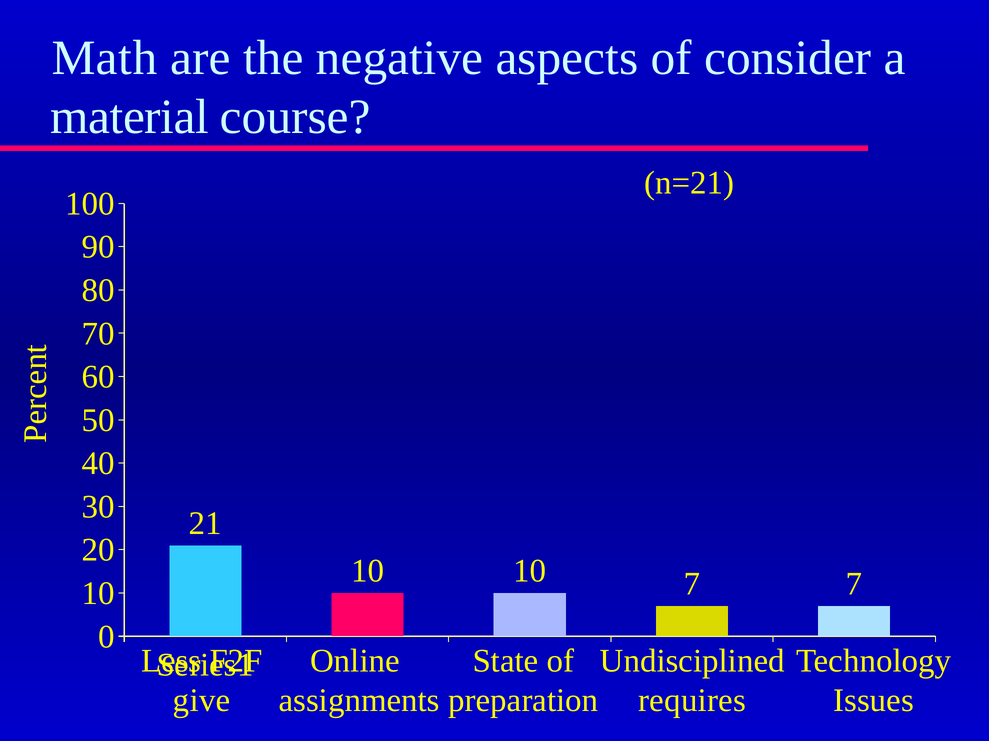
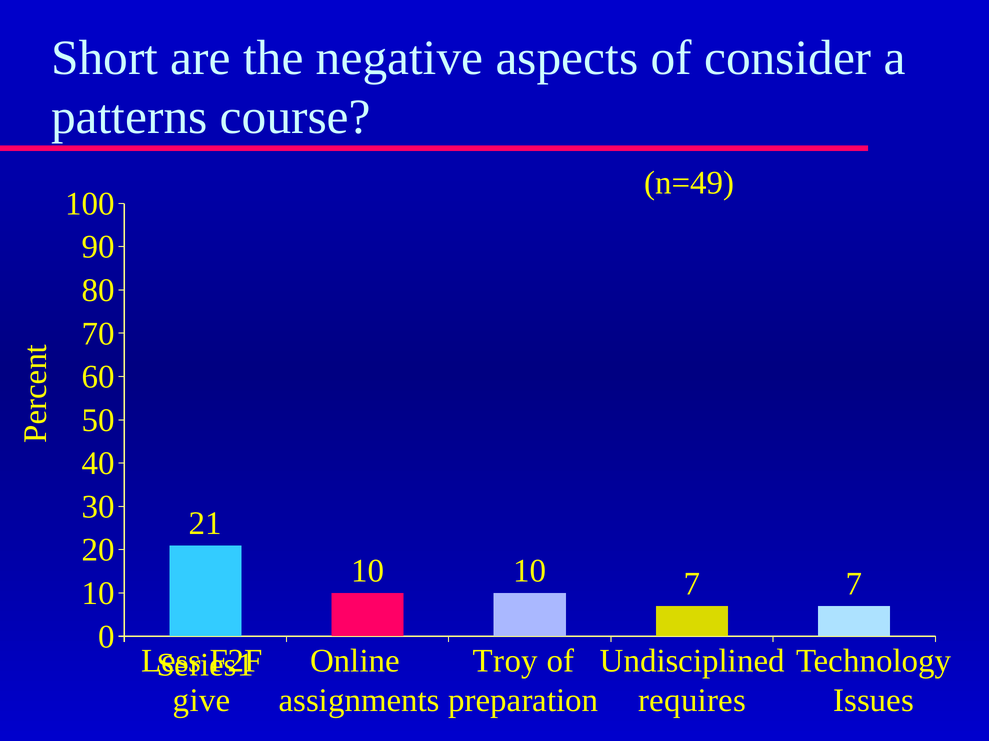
Math: Math -> Short
material: material -> patterns
n=21: n=21 -> n=49
State: State -> Troy
